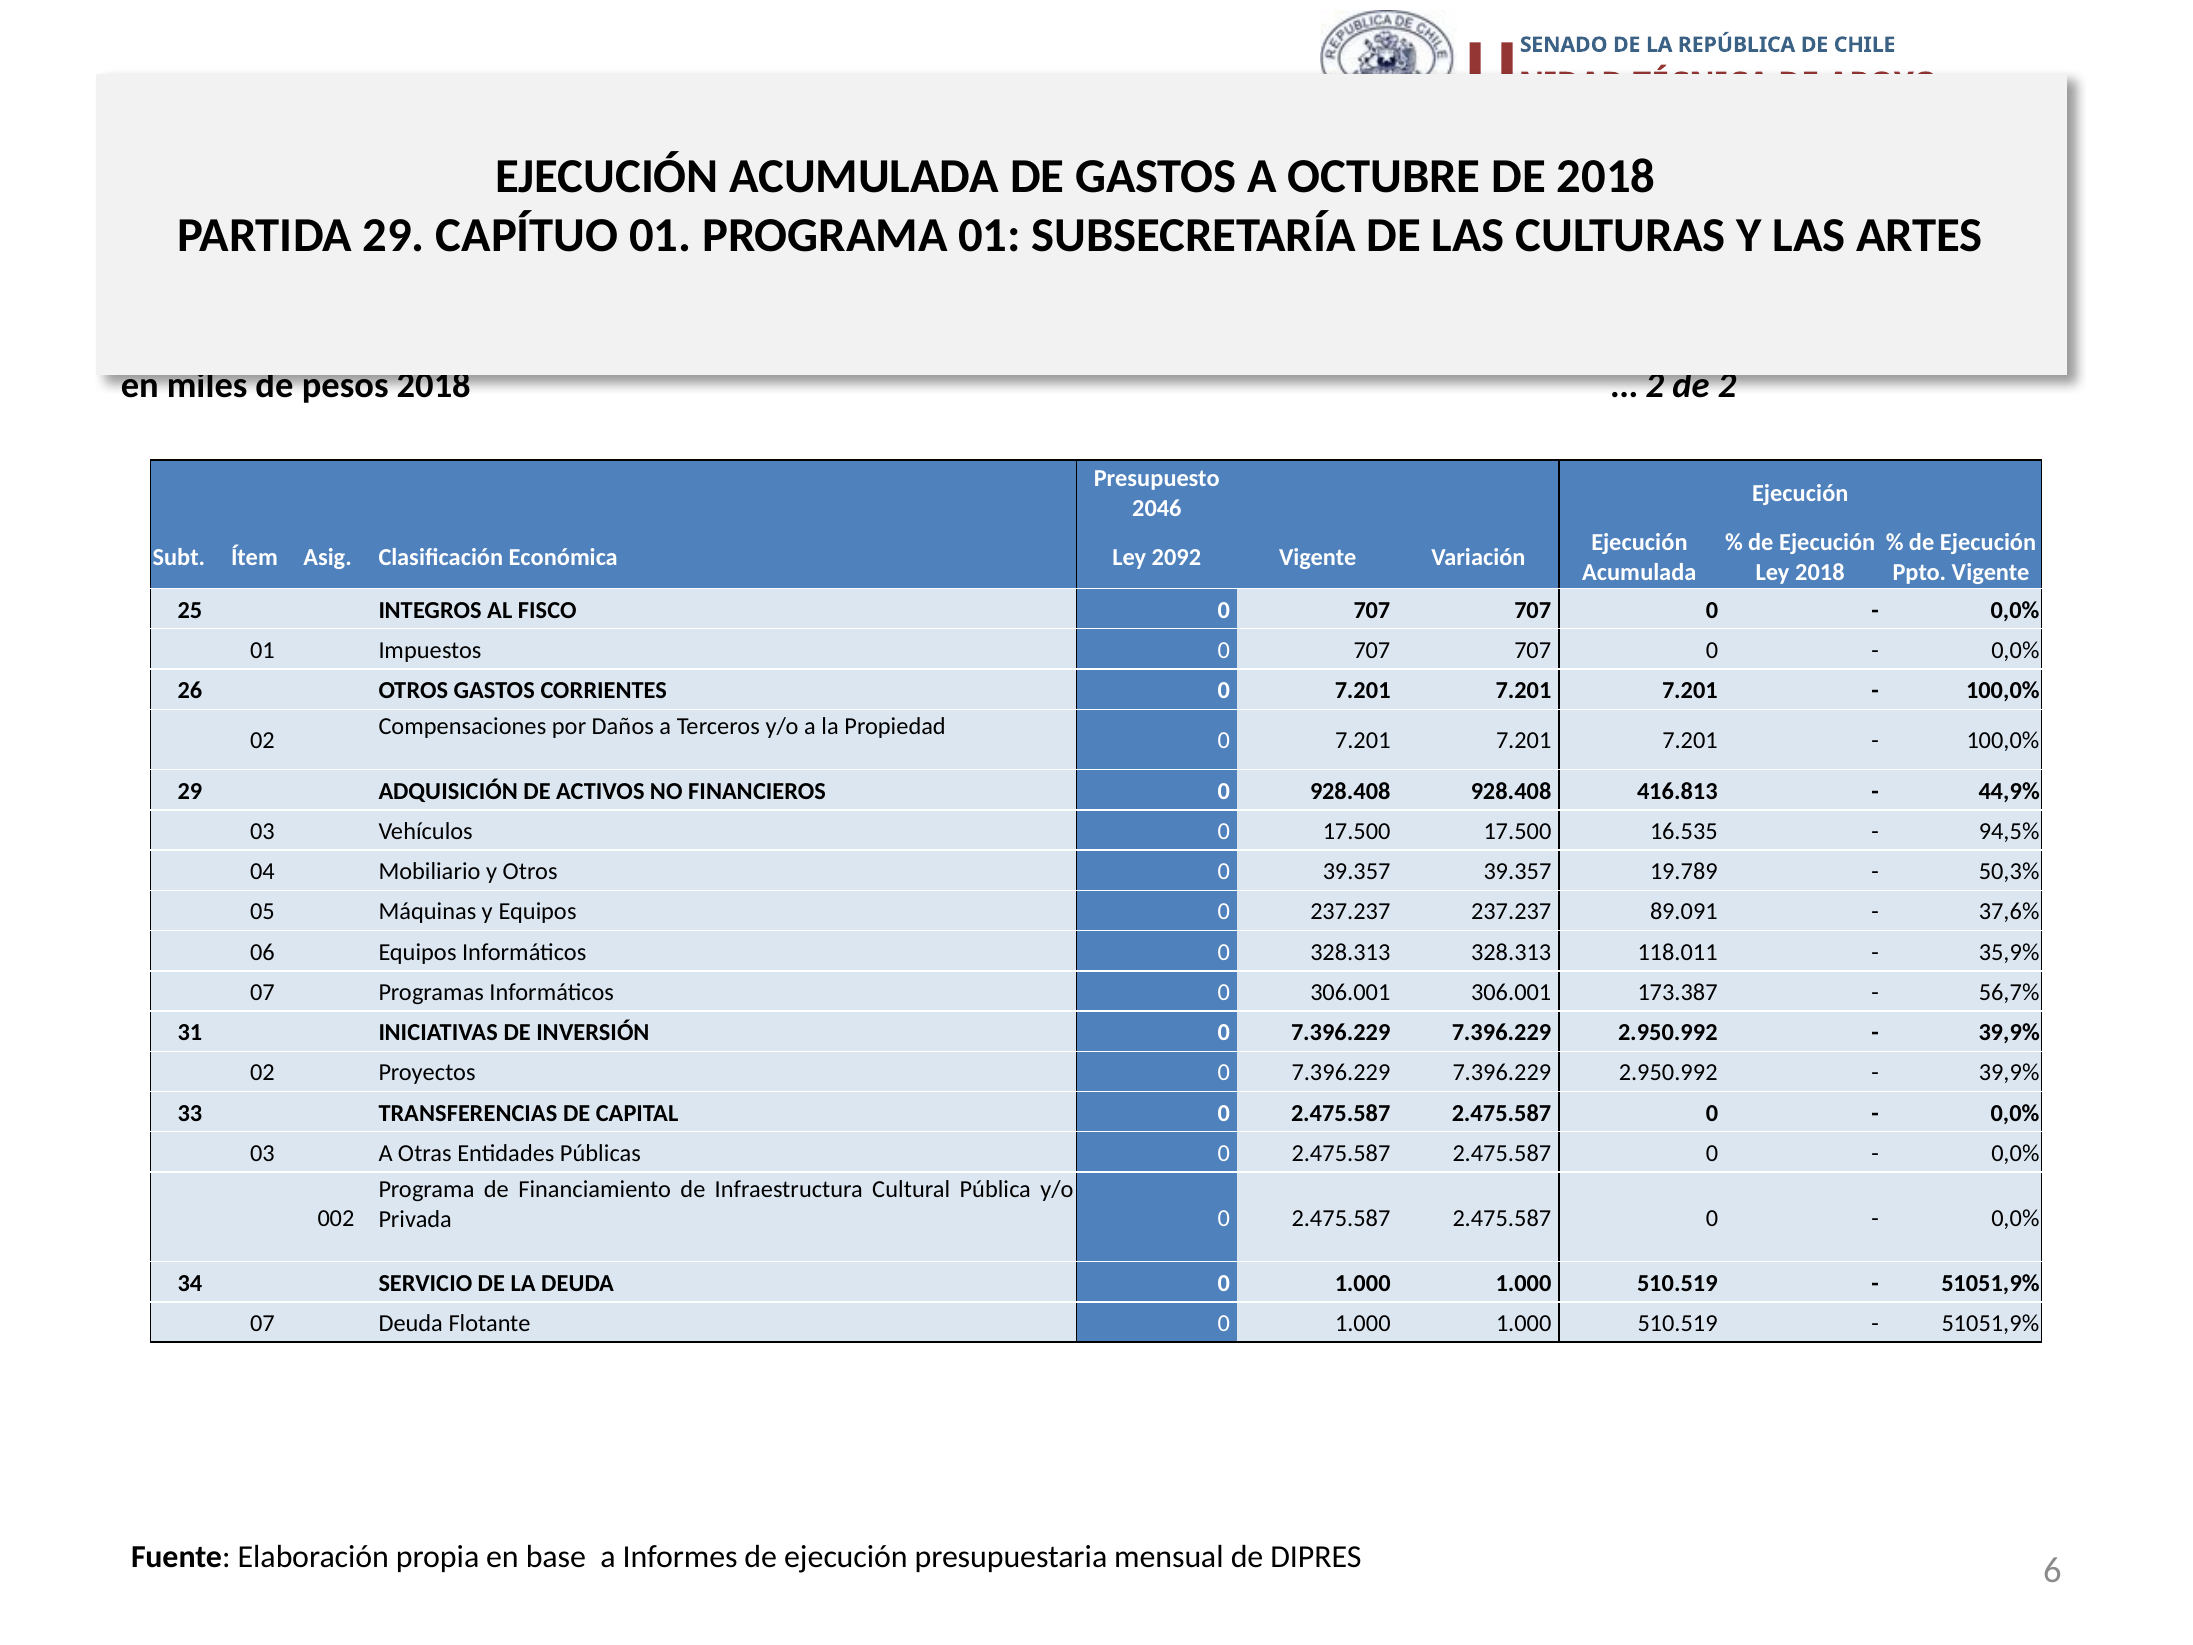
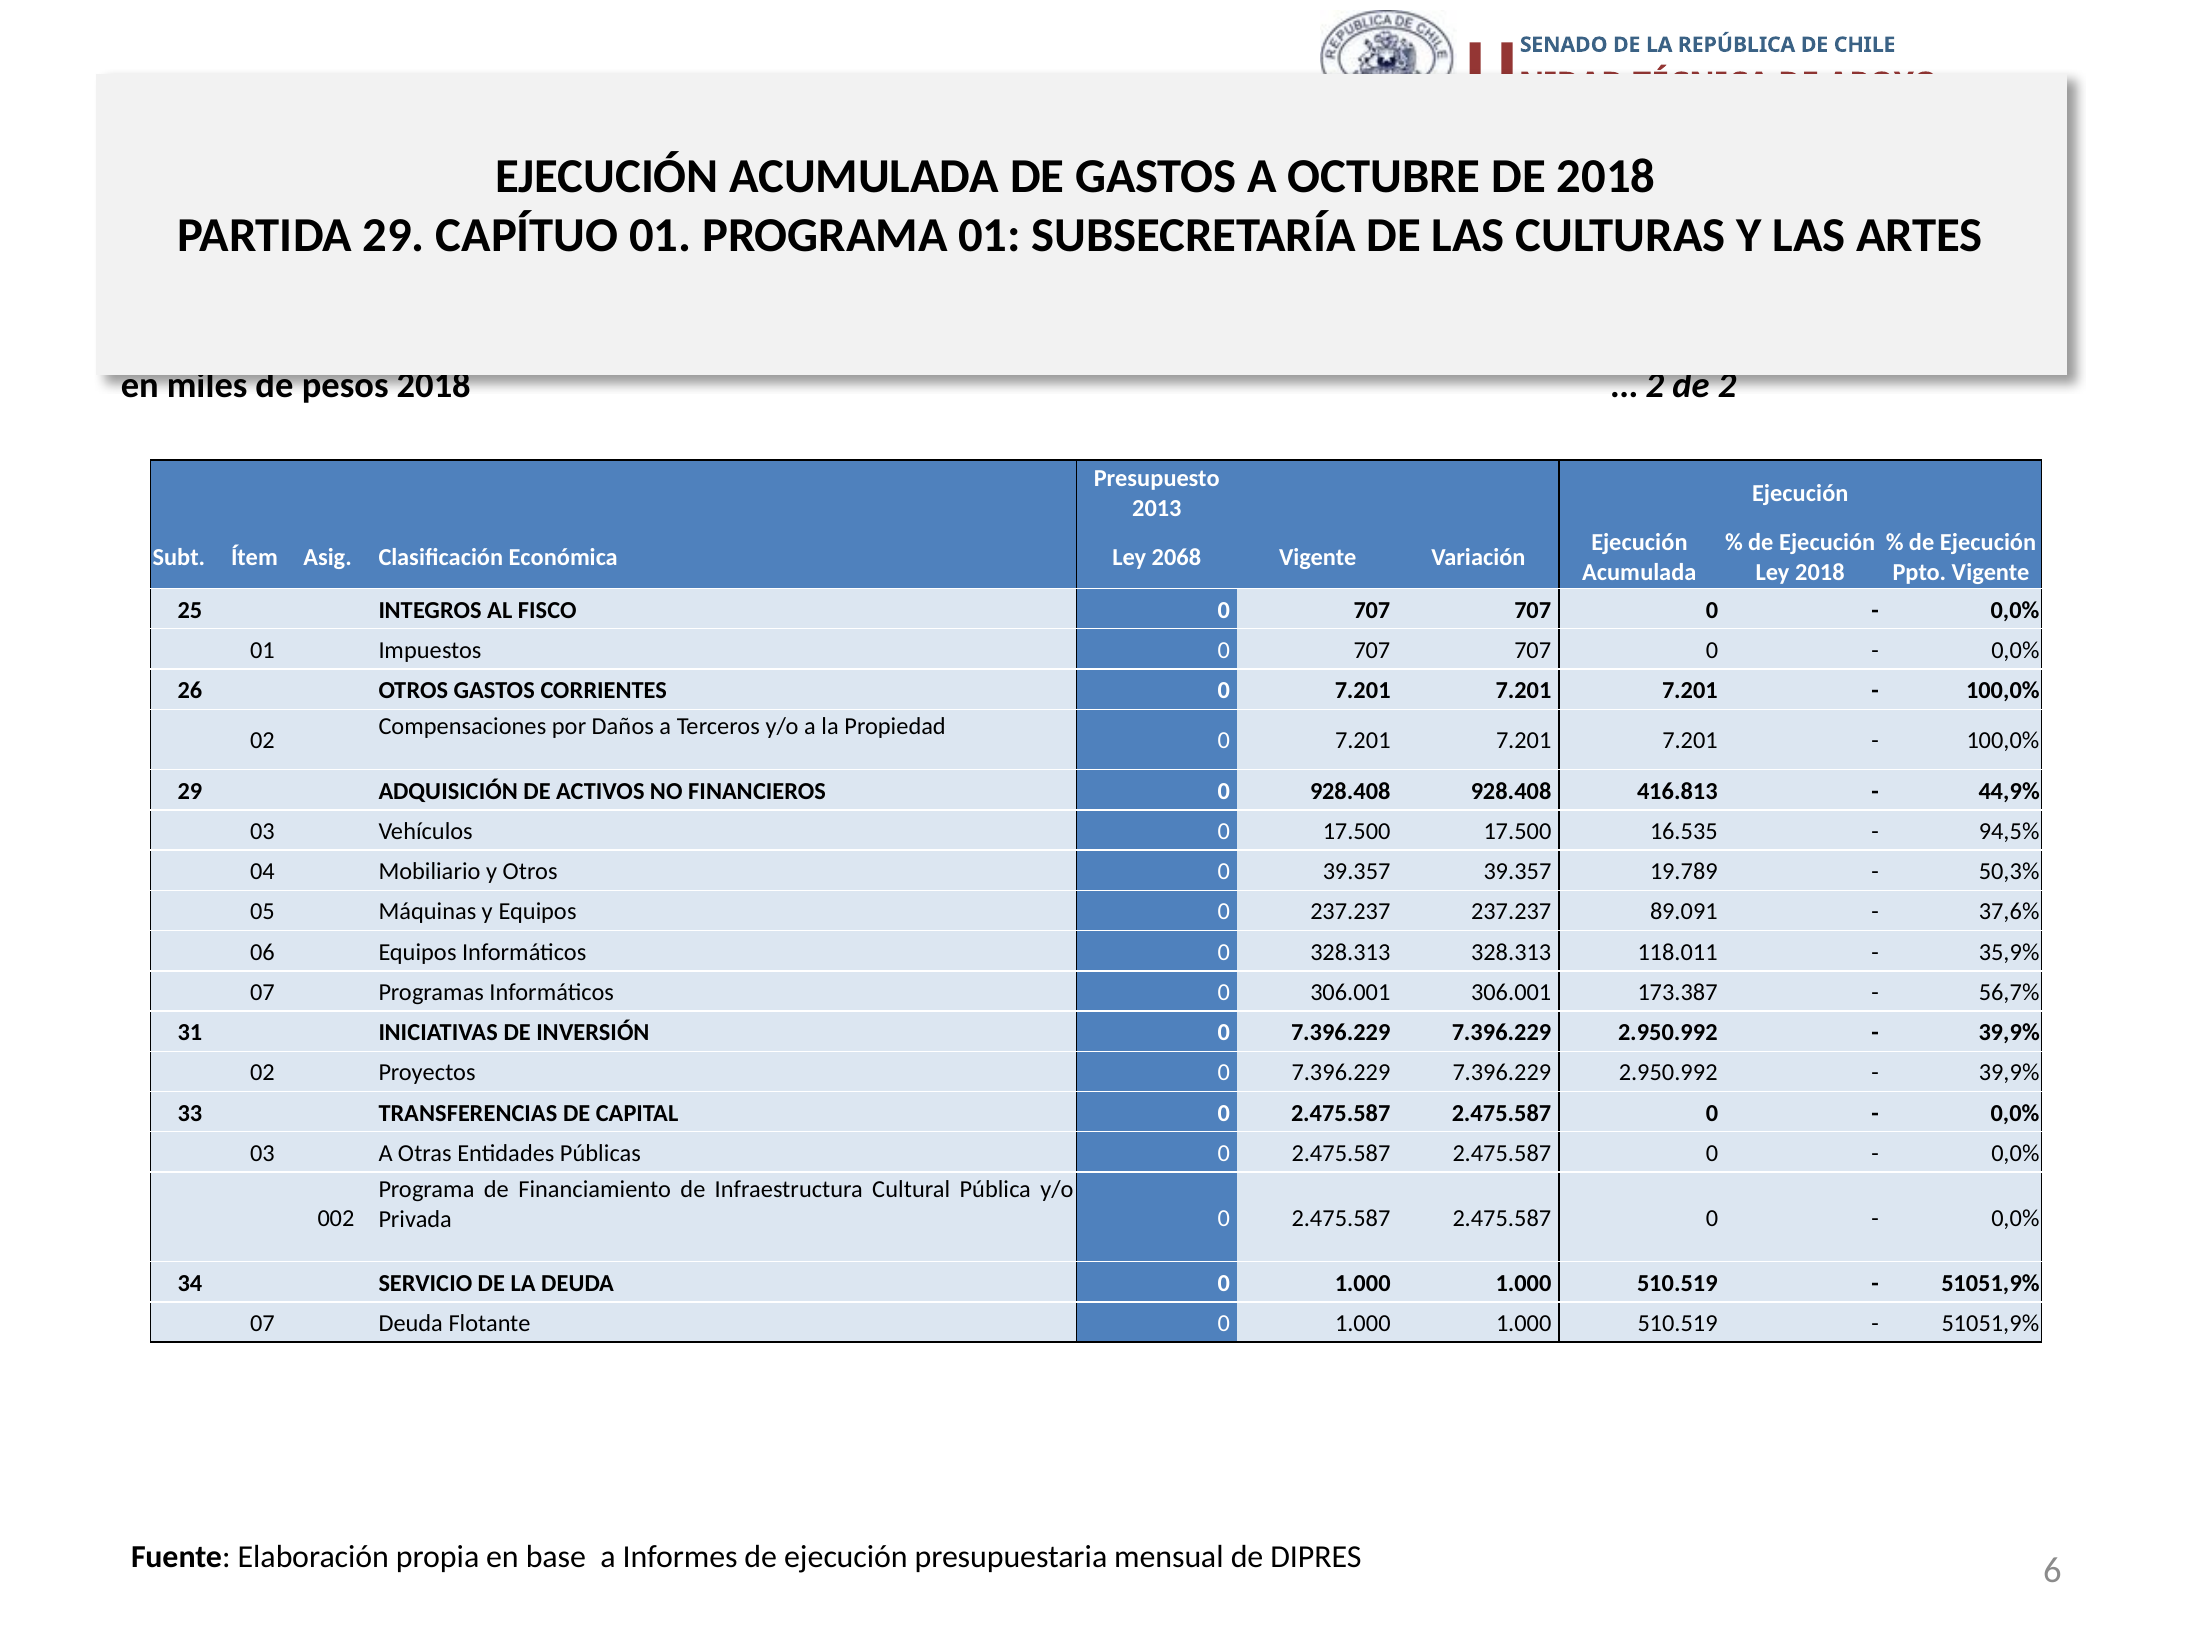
2046: 2046 -> 2013
2092: 2092 -> 2068
